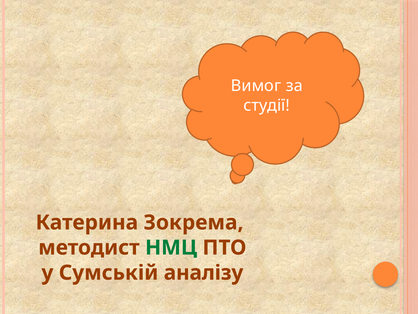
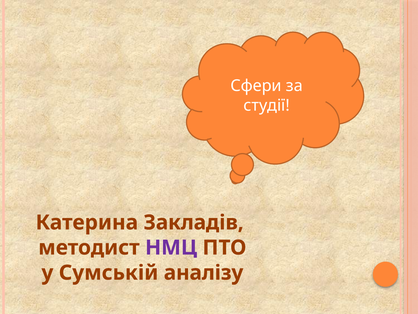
Вимог: Вимог -> Сфери
Зокрема: Зокрема -> Закладів
НМЦ colour: green -> purple
